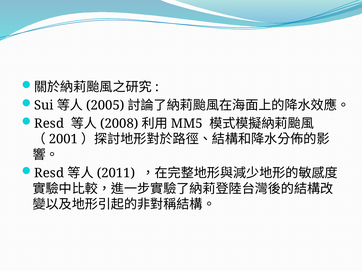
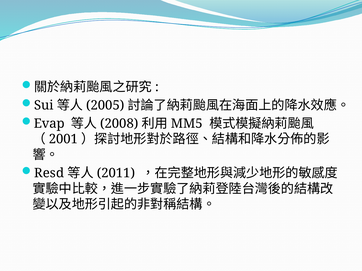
Resd at (49, 124): Resd -> Evap
